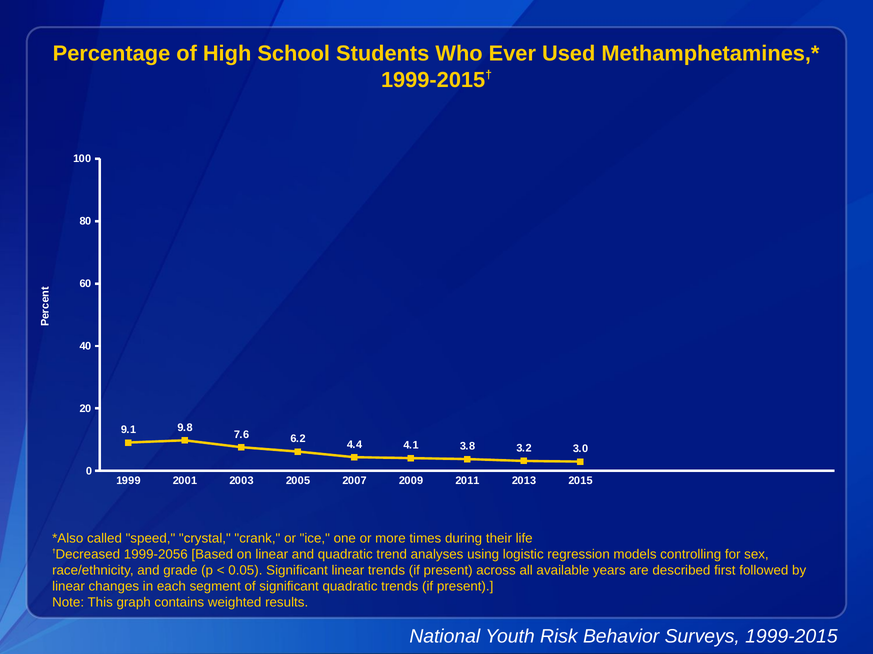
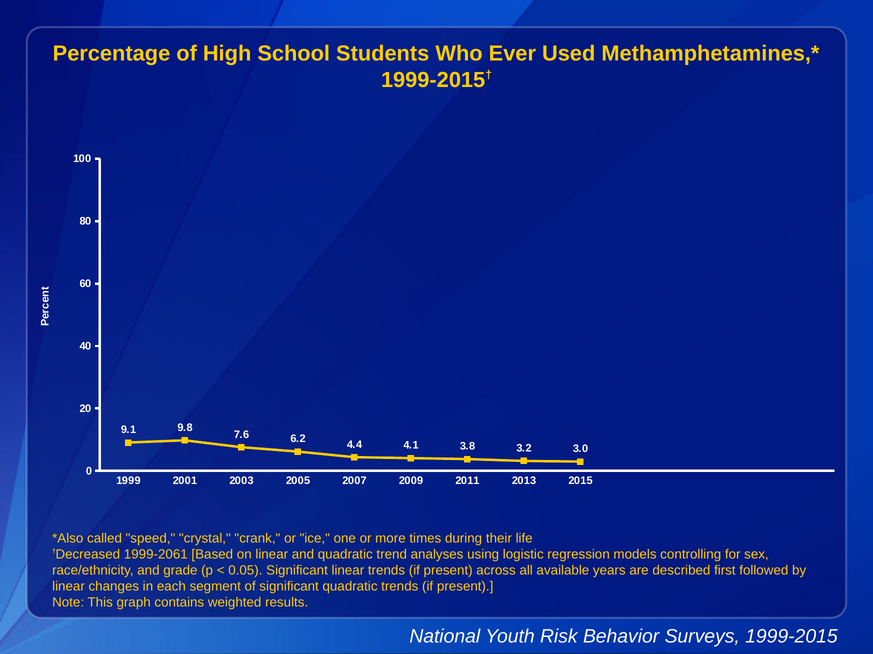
1999-2056: 1999-2056 -> 1999-2061
